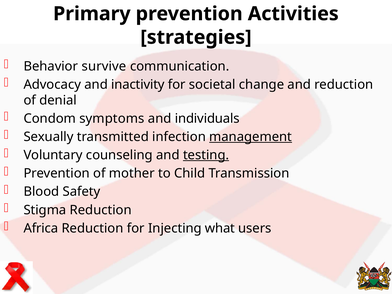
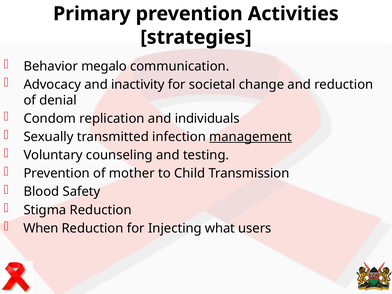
survive: survive -> megalo
symptoms: symptoms -> replication
testing underline: present -> none
Africa: Africa -> When
